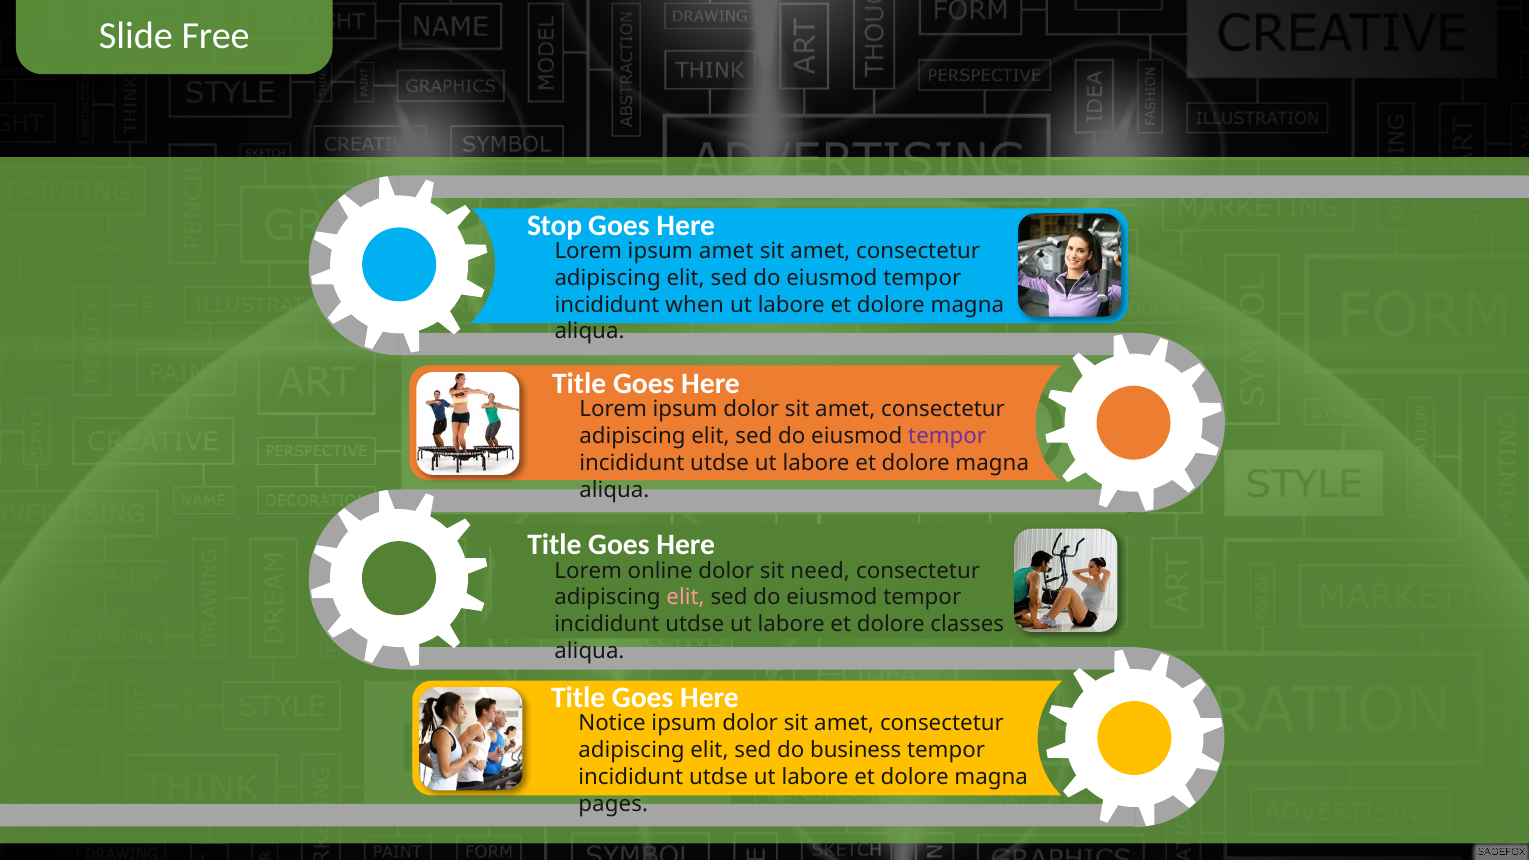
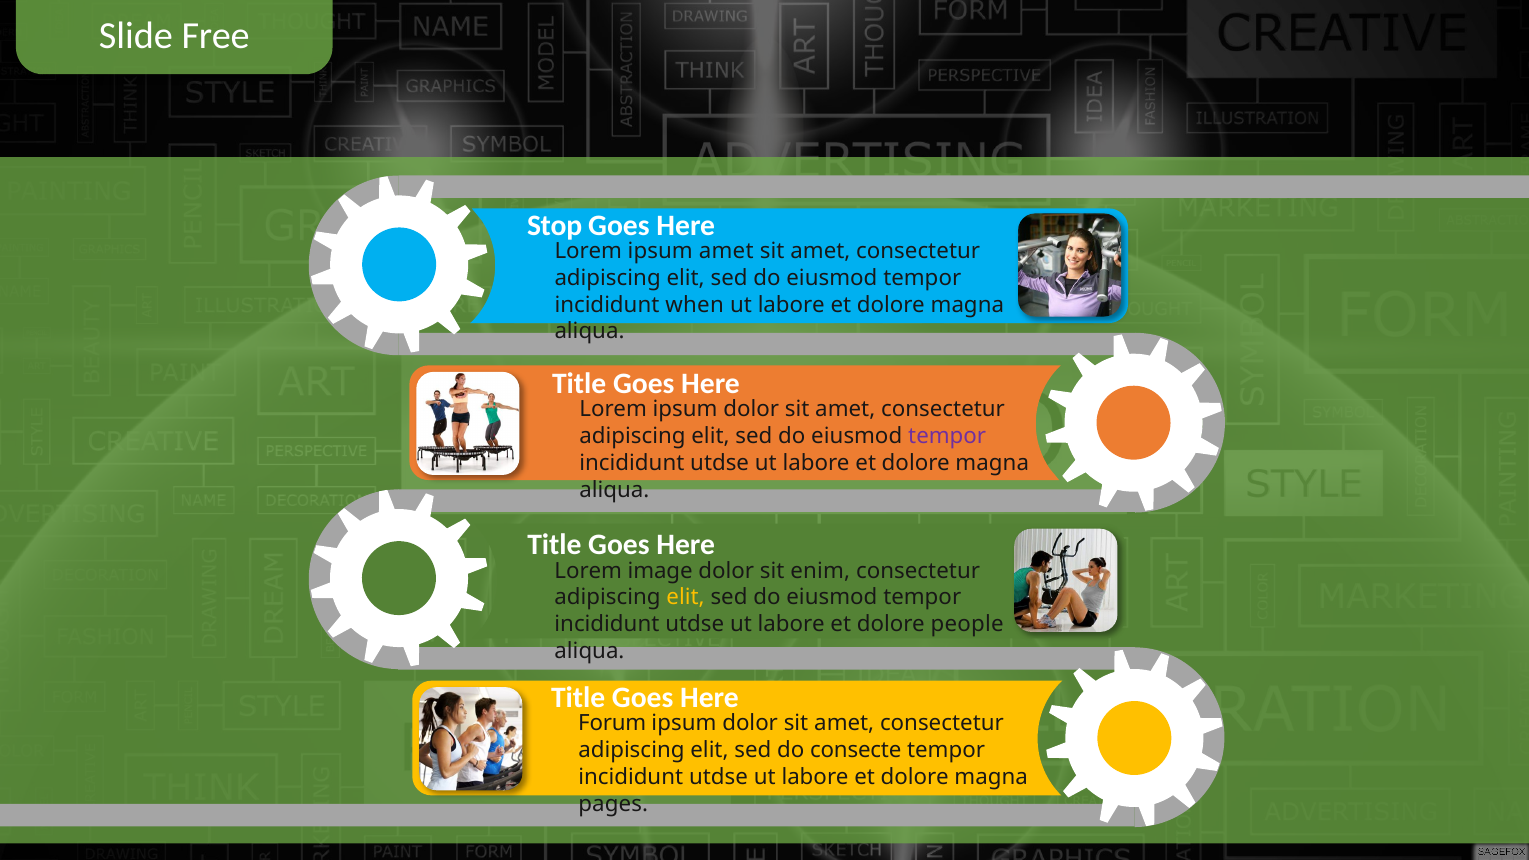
online: online -> image
need: need -> enim
elit at (686, 597) colour: pink -> yellow
classes: classes -> people
Notice: Notice -> Forum
business: business -> consecte
